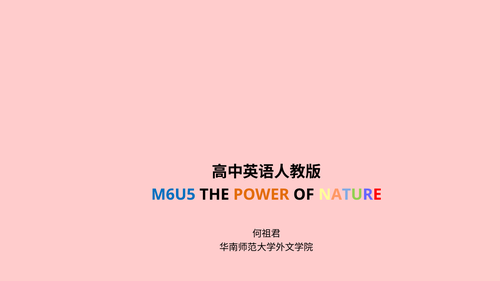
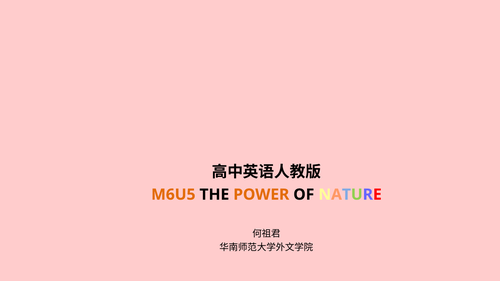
M6U5 colour: blue -> orange
